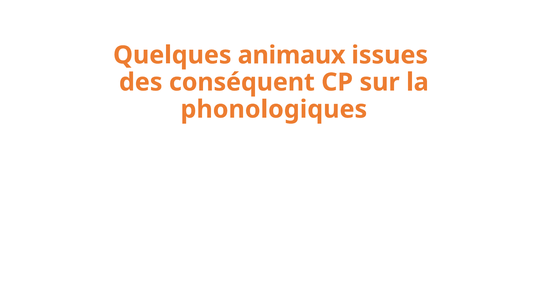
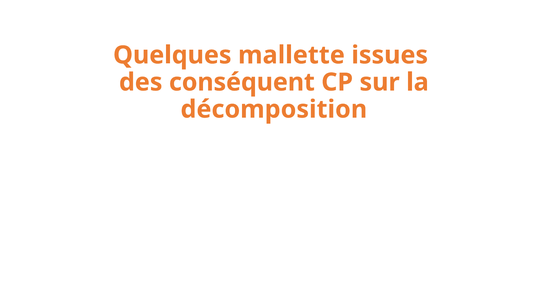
animaux: animaux -> mallette
phonologiques: phonologiques -> décomposition
